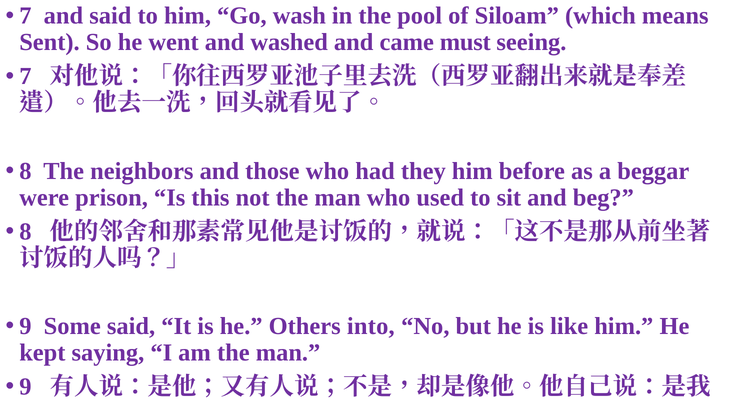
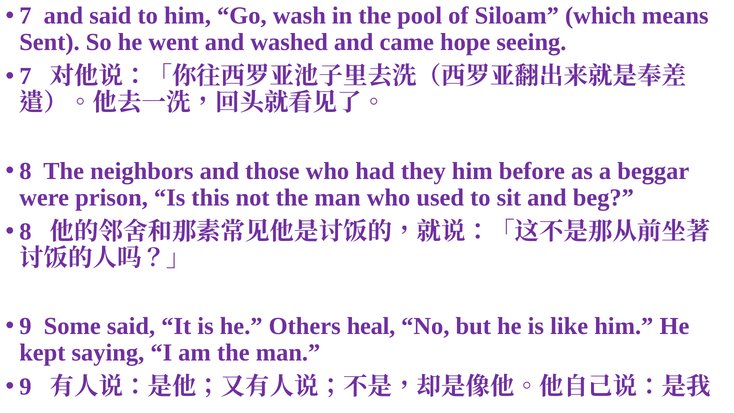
must: must -> hope
into: into -> heal
